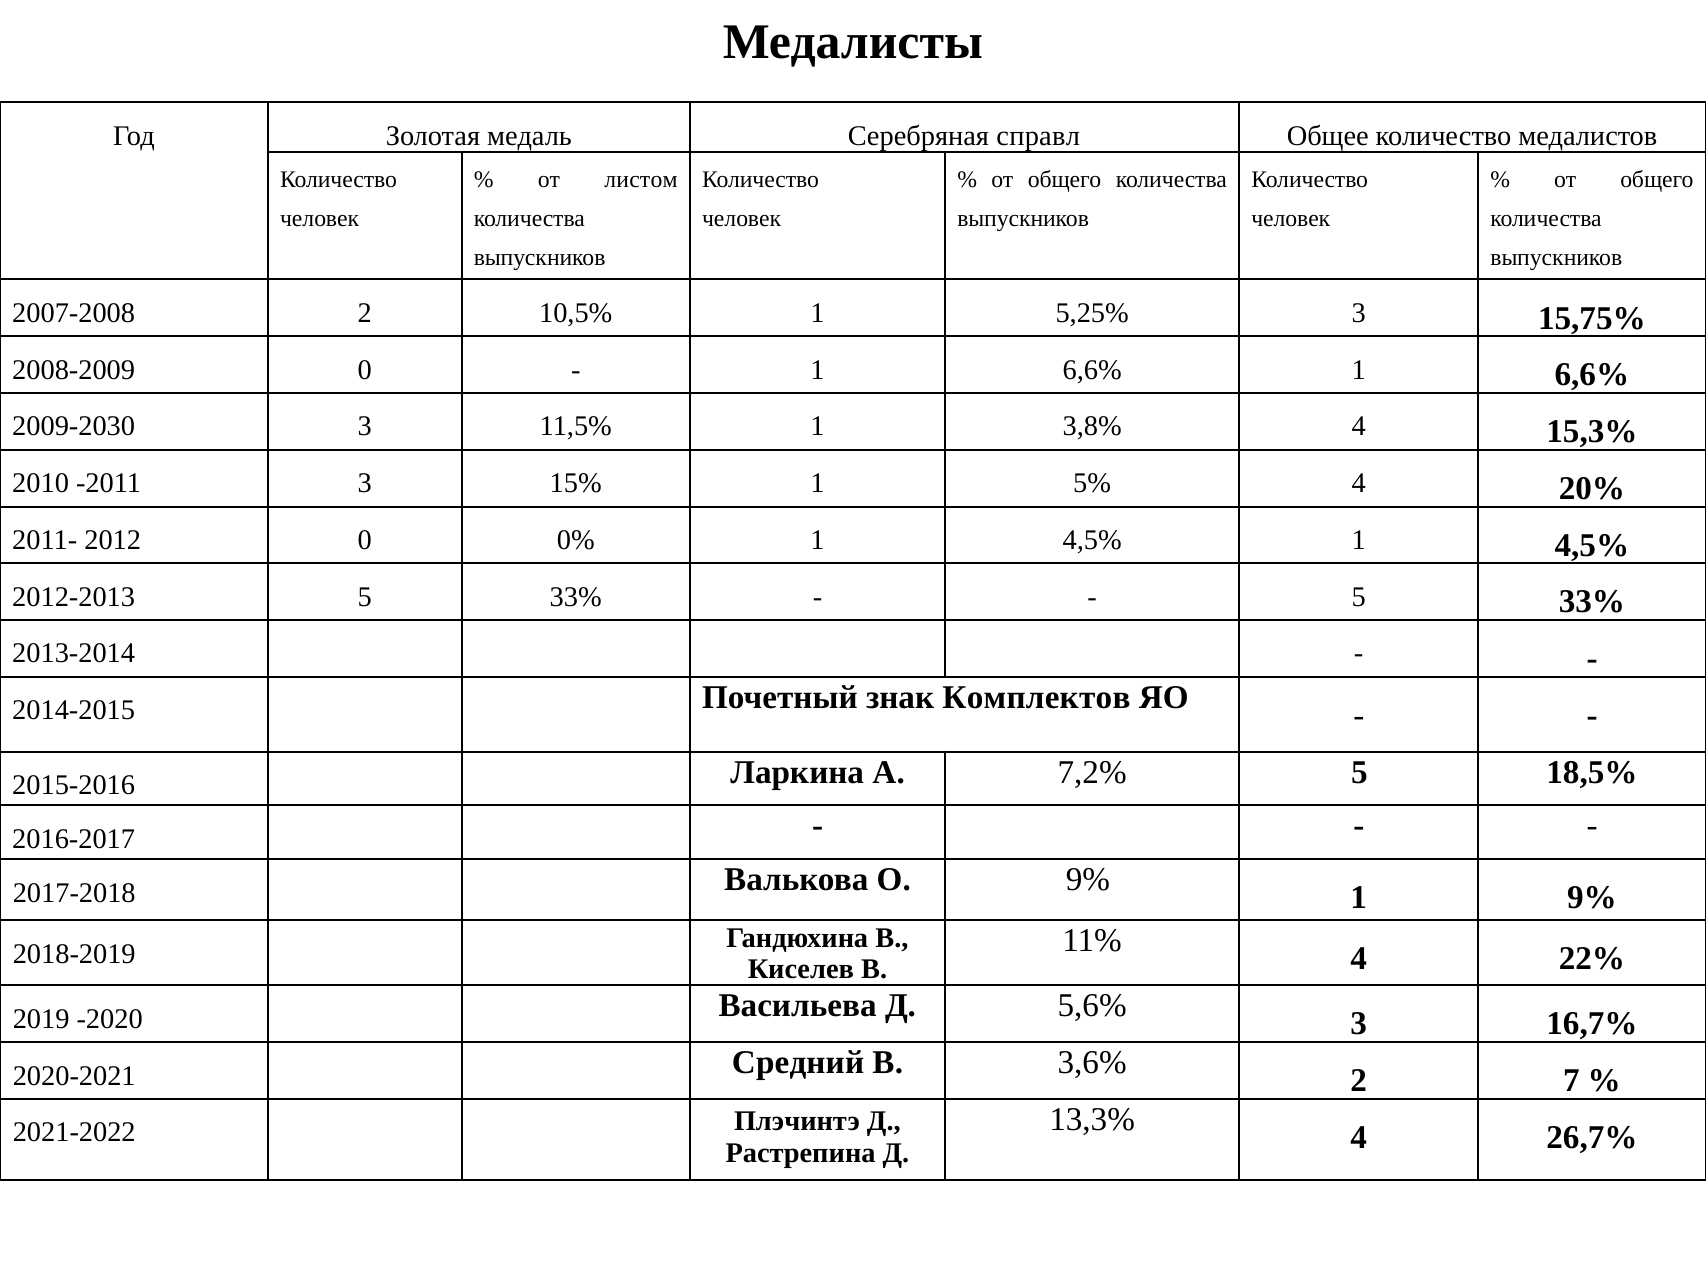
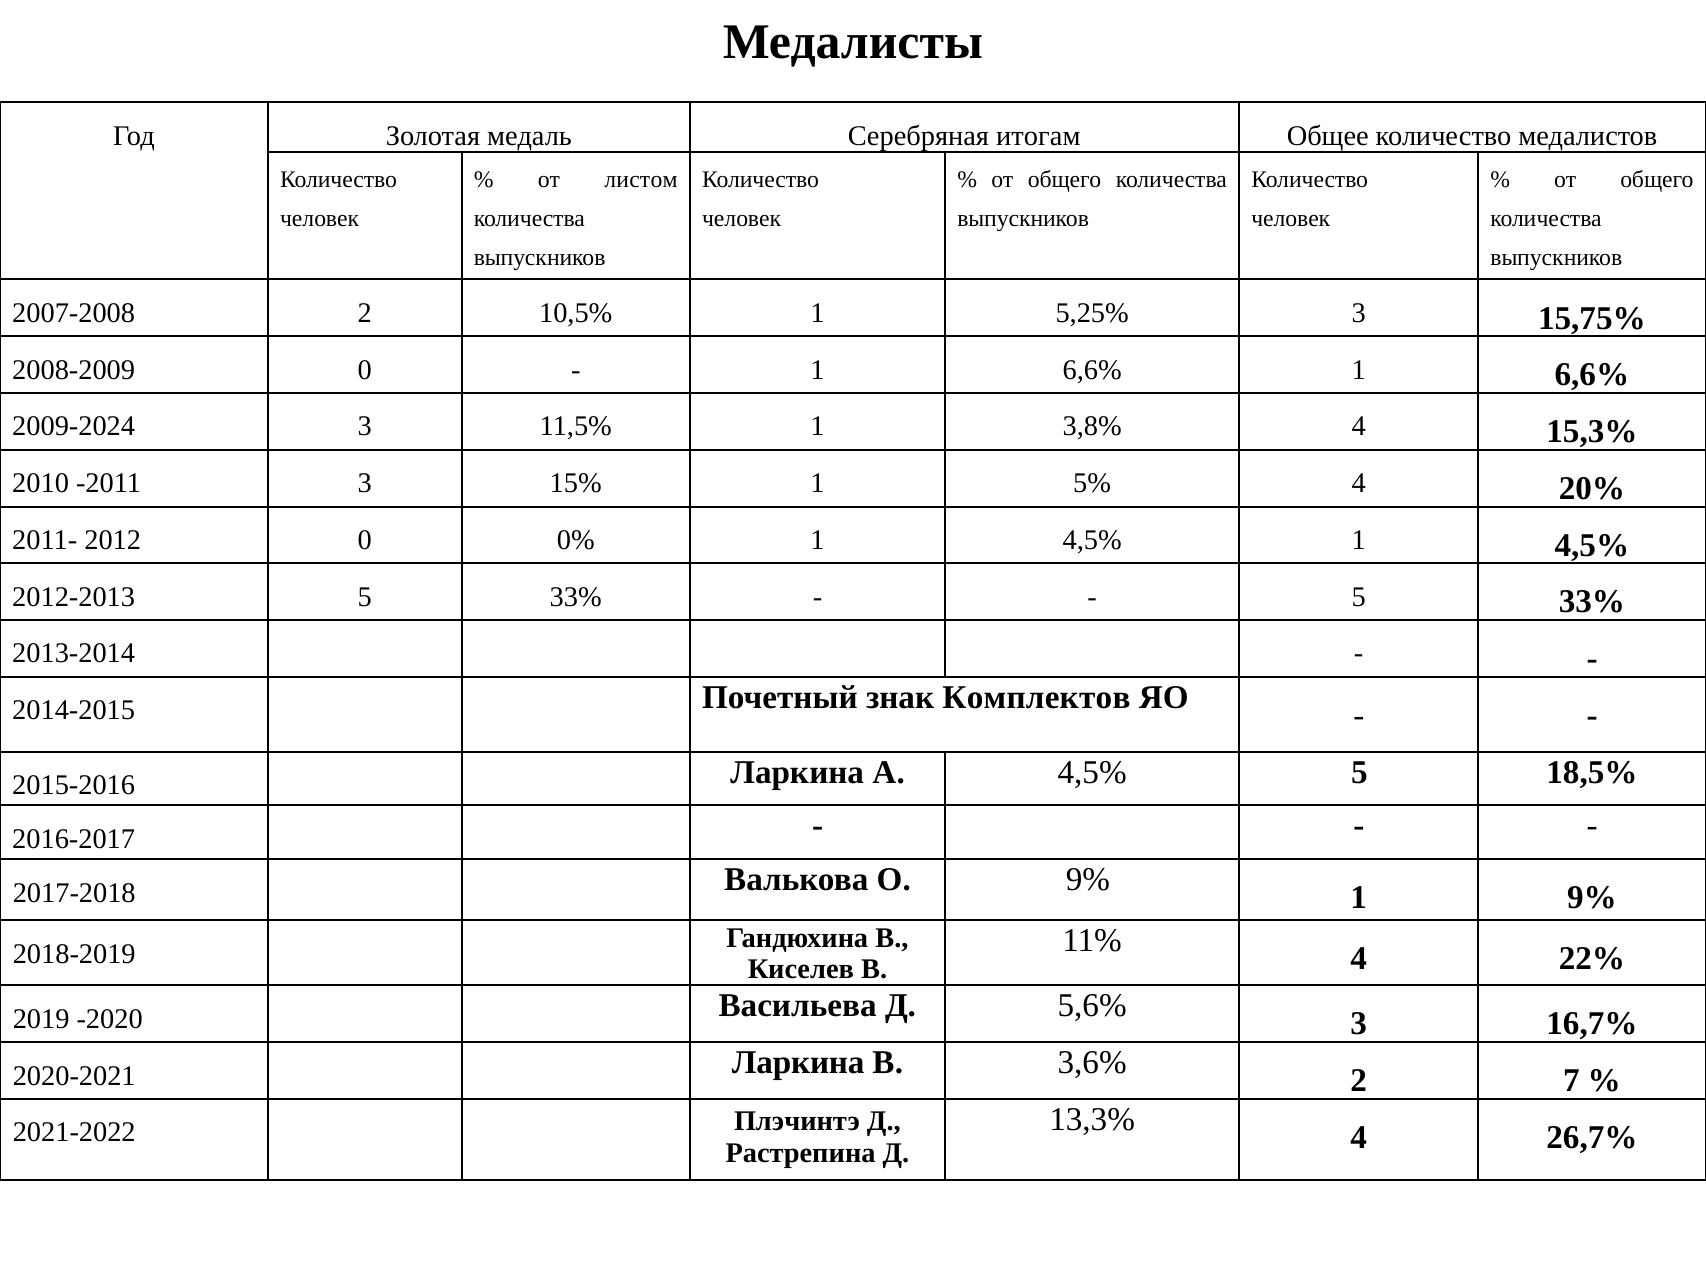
справл: справл -> итогам
2009-2030: 2009-2030 -> 2009-2024
А 7,2%: 7,2% -> 4,5%
2020-2021 Средний: Средний -> Ларкина
